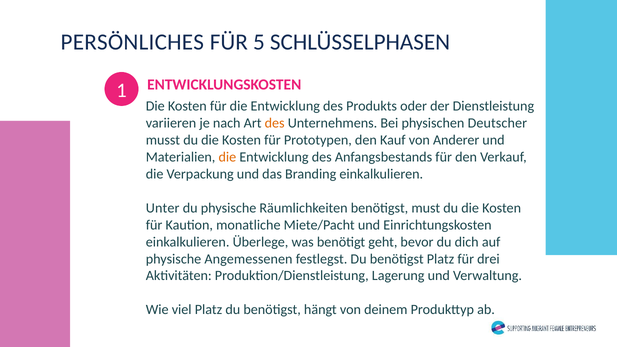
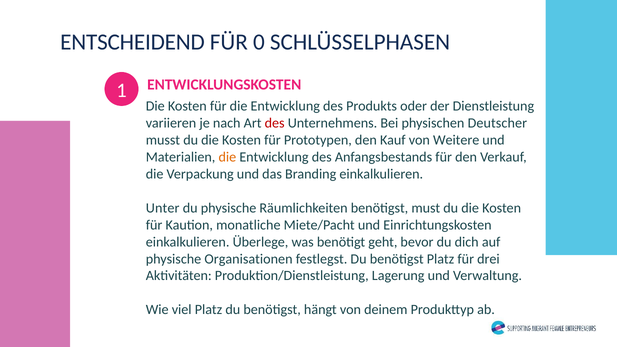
PERSÖNLICHES: PERSÖNLICHES -> ENTSCHEIDEND
5: 5 -> 0
des at (275, 123) colour: orange -> red
Anderer: Anderer -> Weitere
Angemessenen: Angemessenen -> Organisationen
